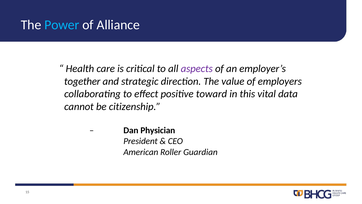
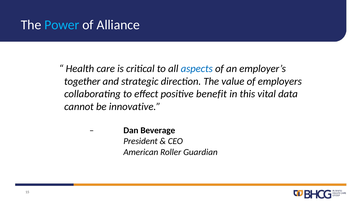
aspects colour: purple -> blue
toward: toward -> benefit
citizenship: citizenship -> innovative
Physician: Physician -> Beverage
